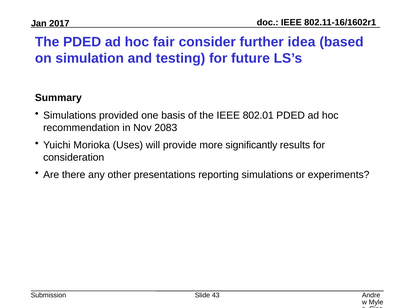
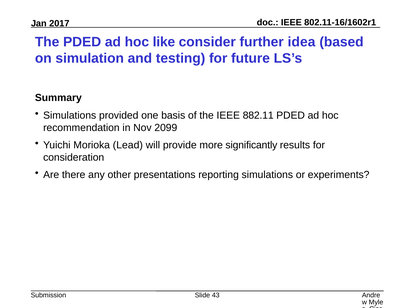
fair: fair -> like
802.01: 802.01 -> 882.11
2083: 2083 -> 2099
Uses: Uses -> Lead
